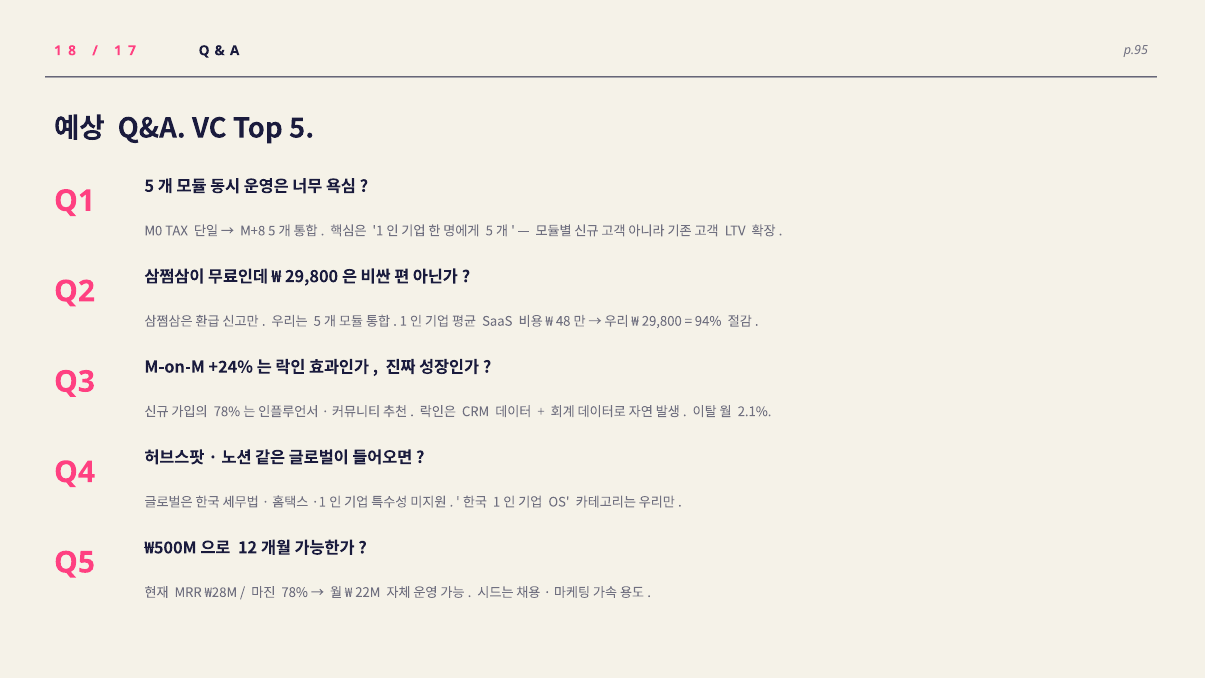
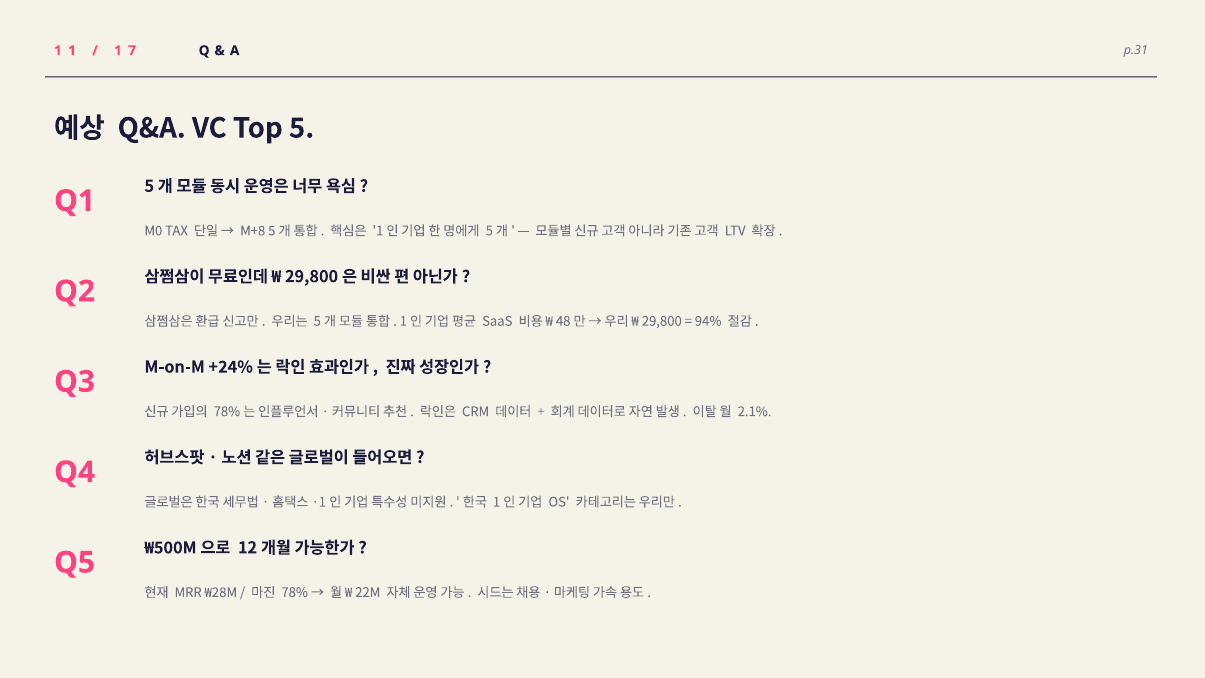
8 at (72, 51): 8 -> 1
p.95: p.95 -> p.31
